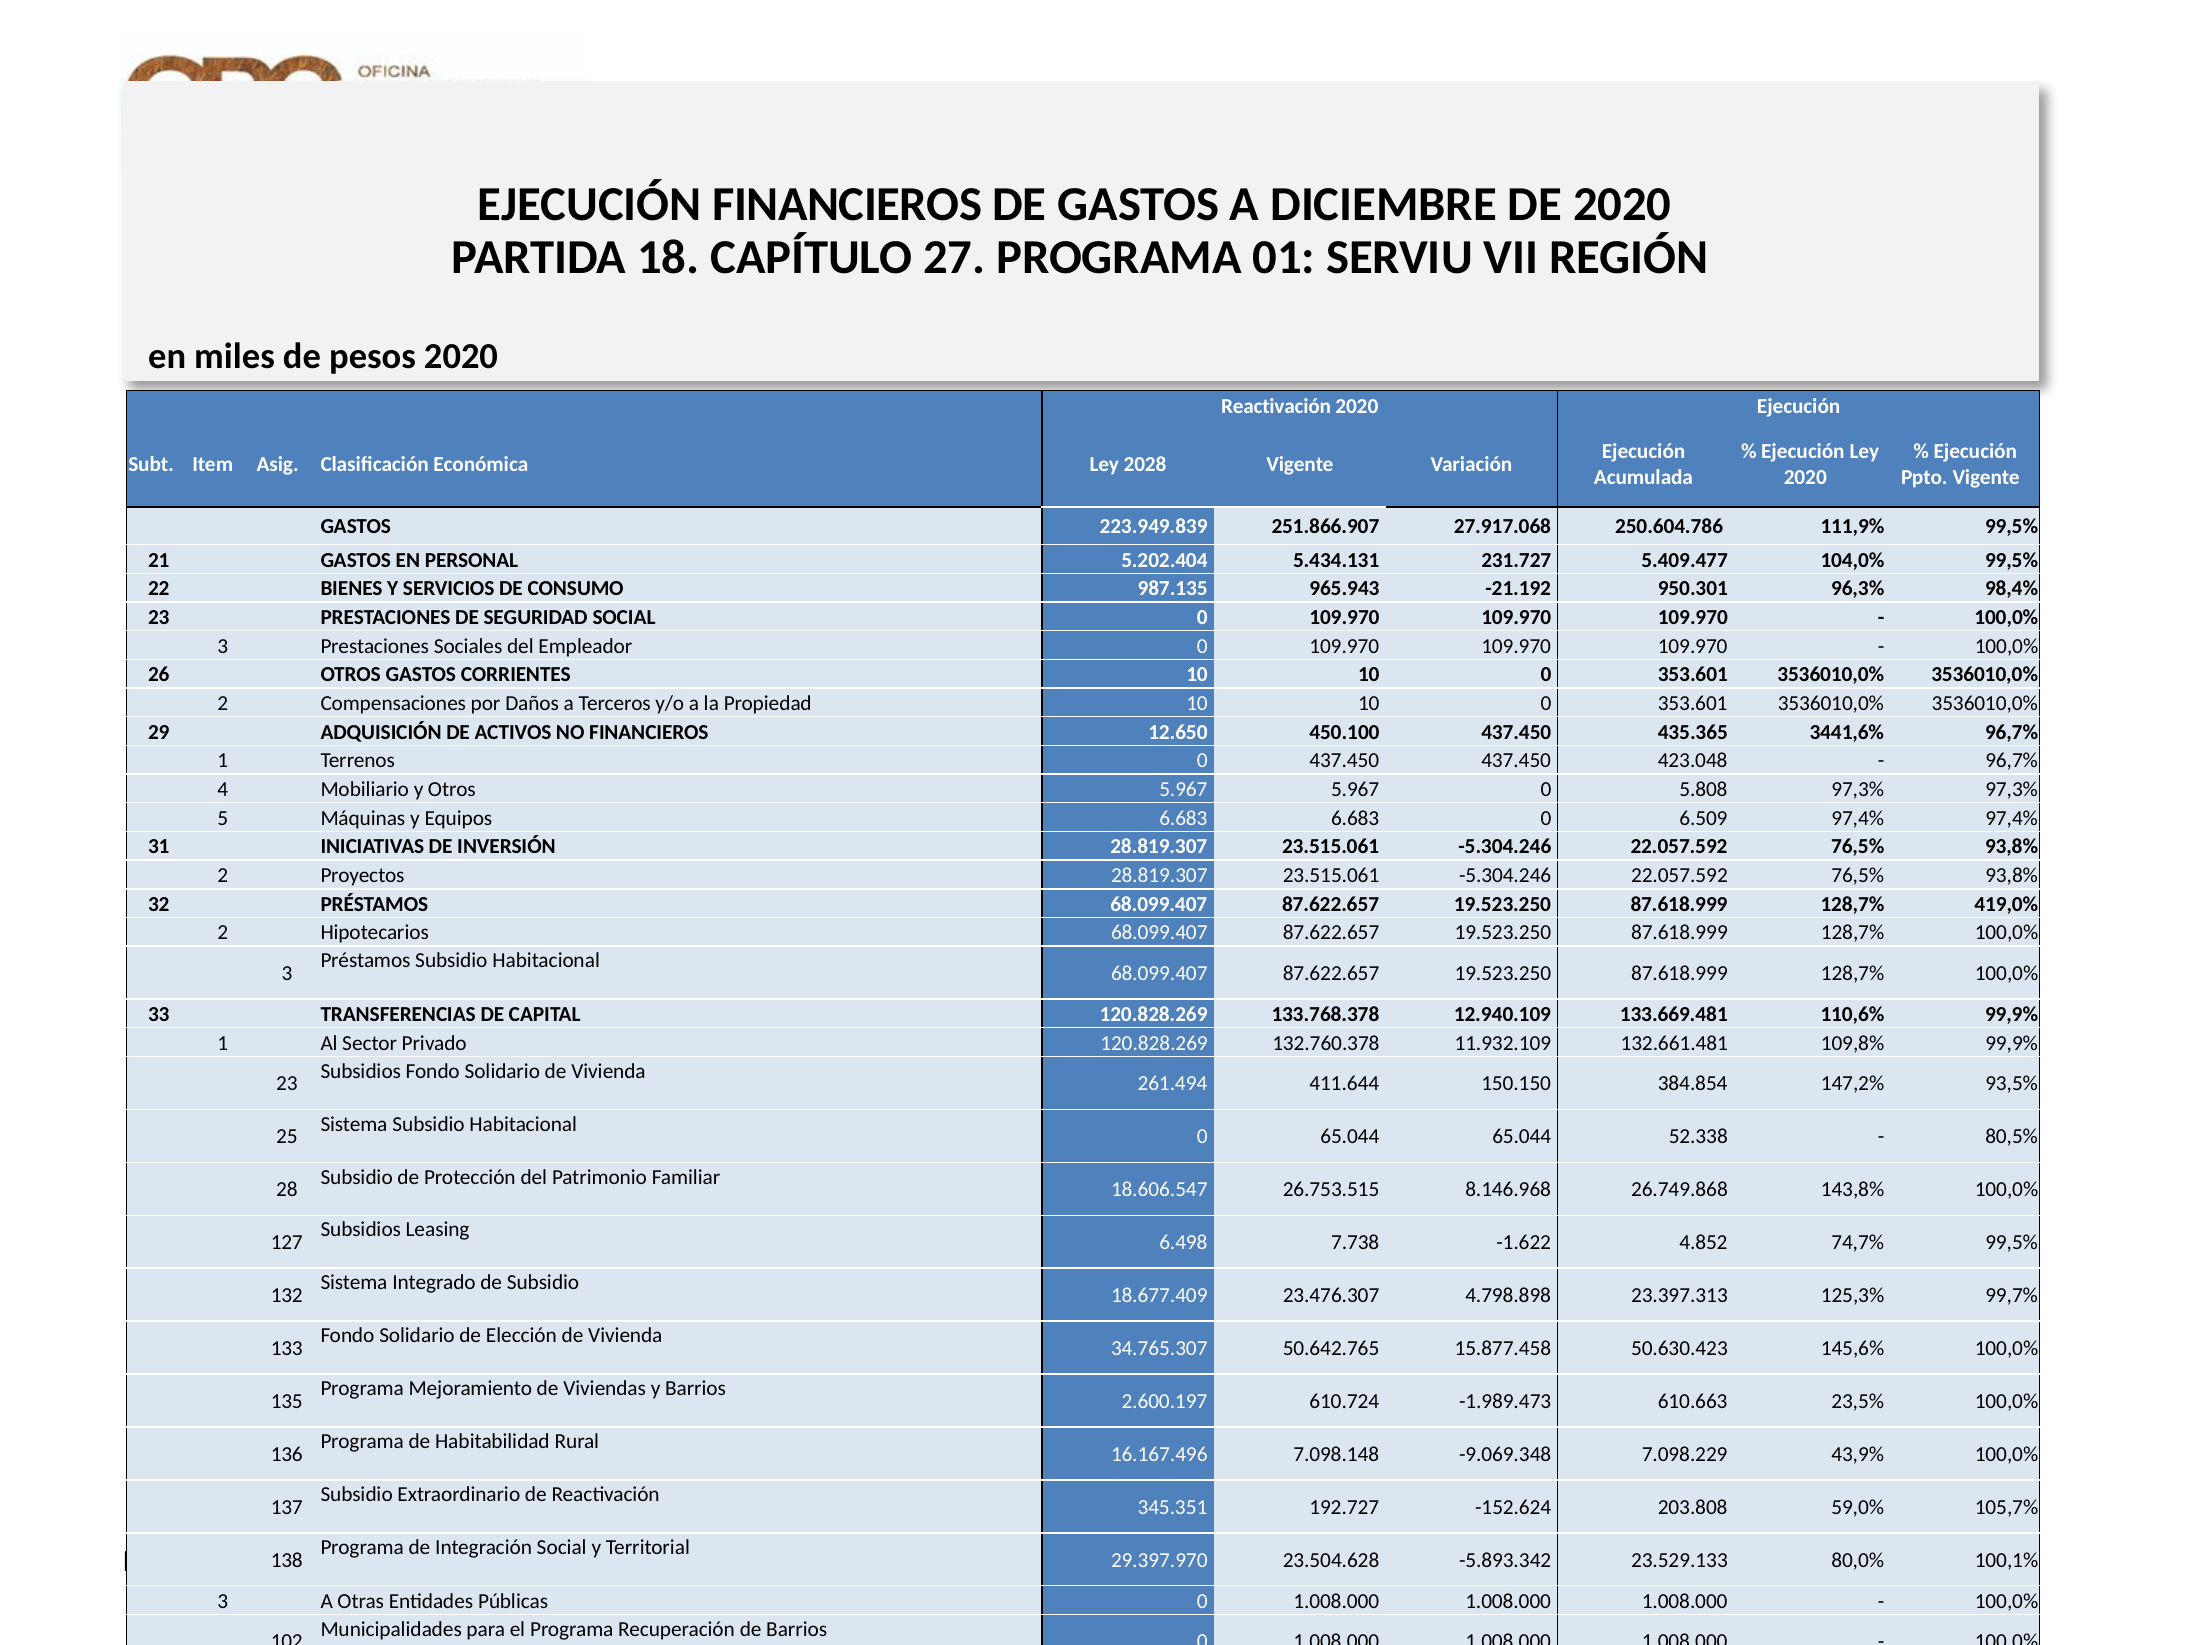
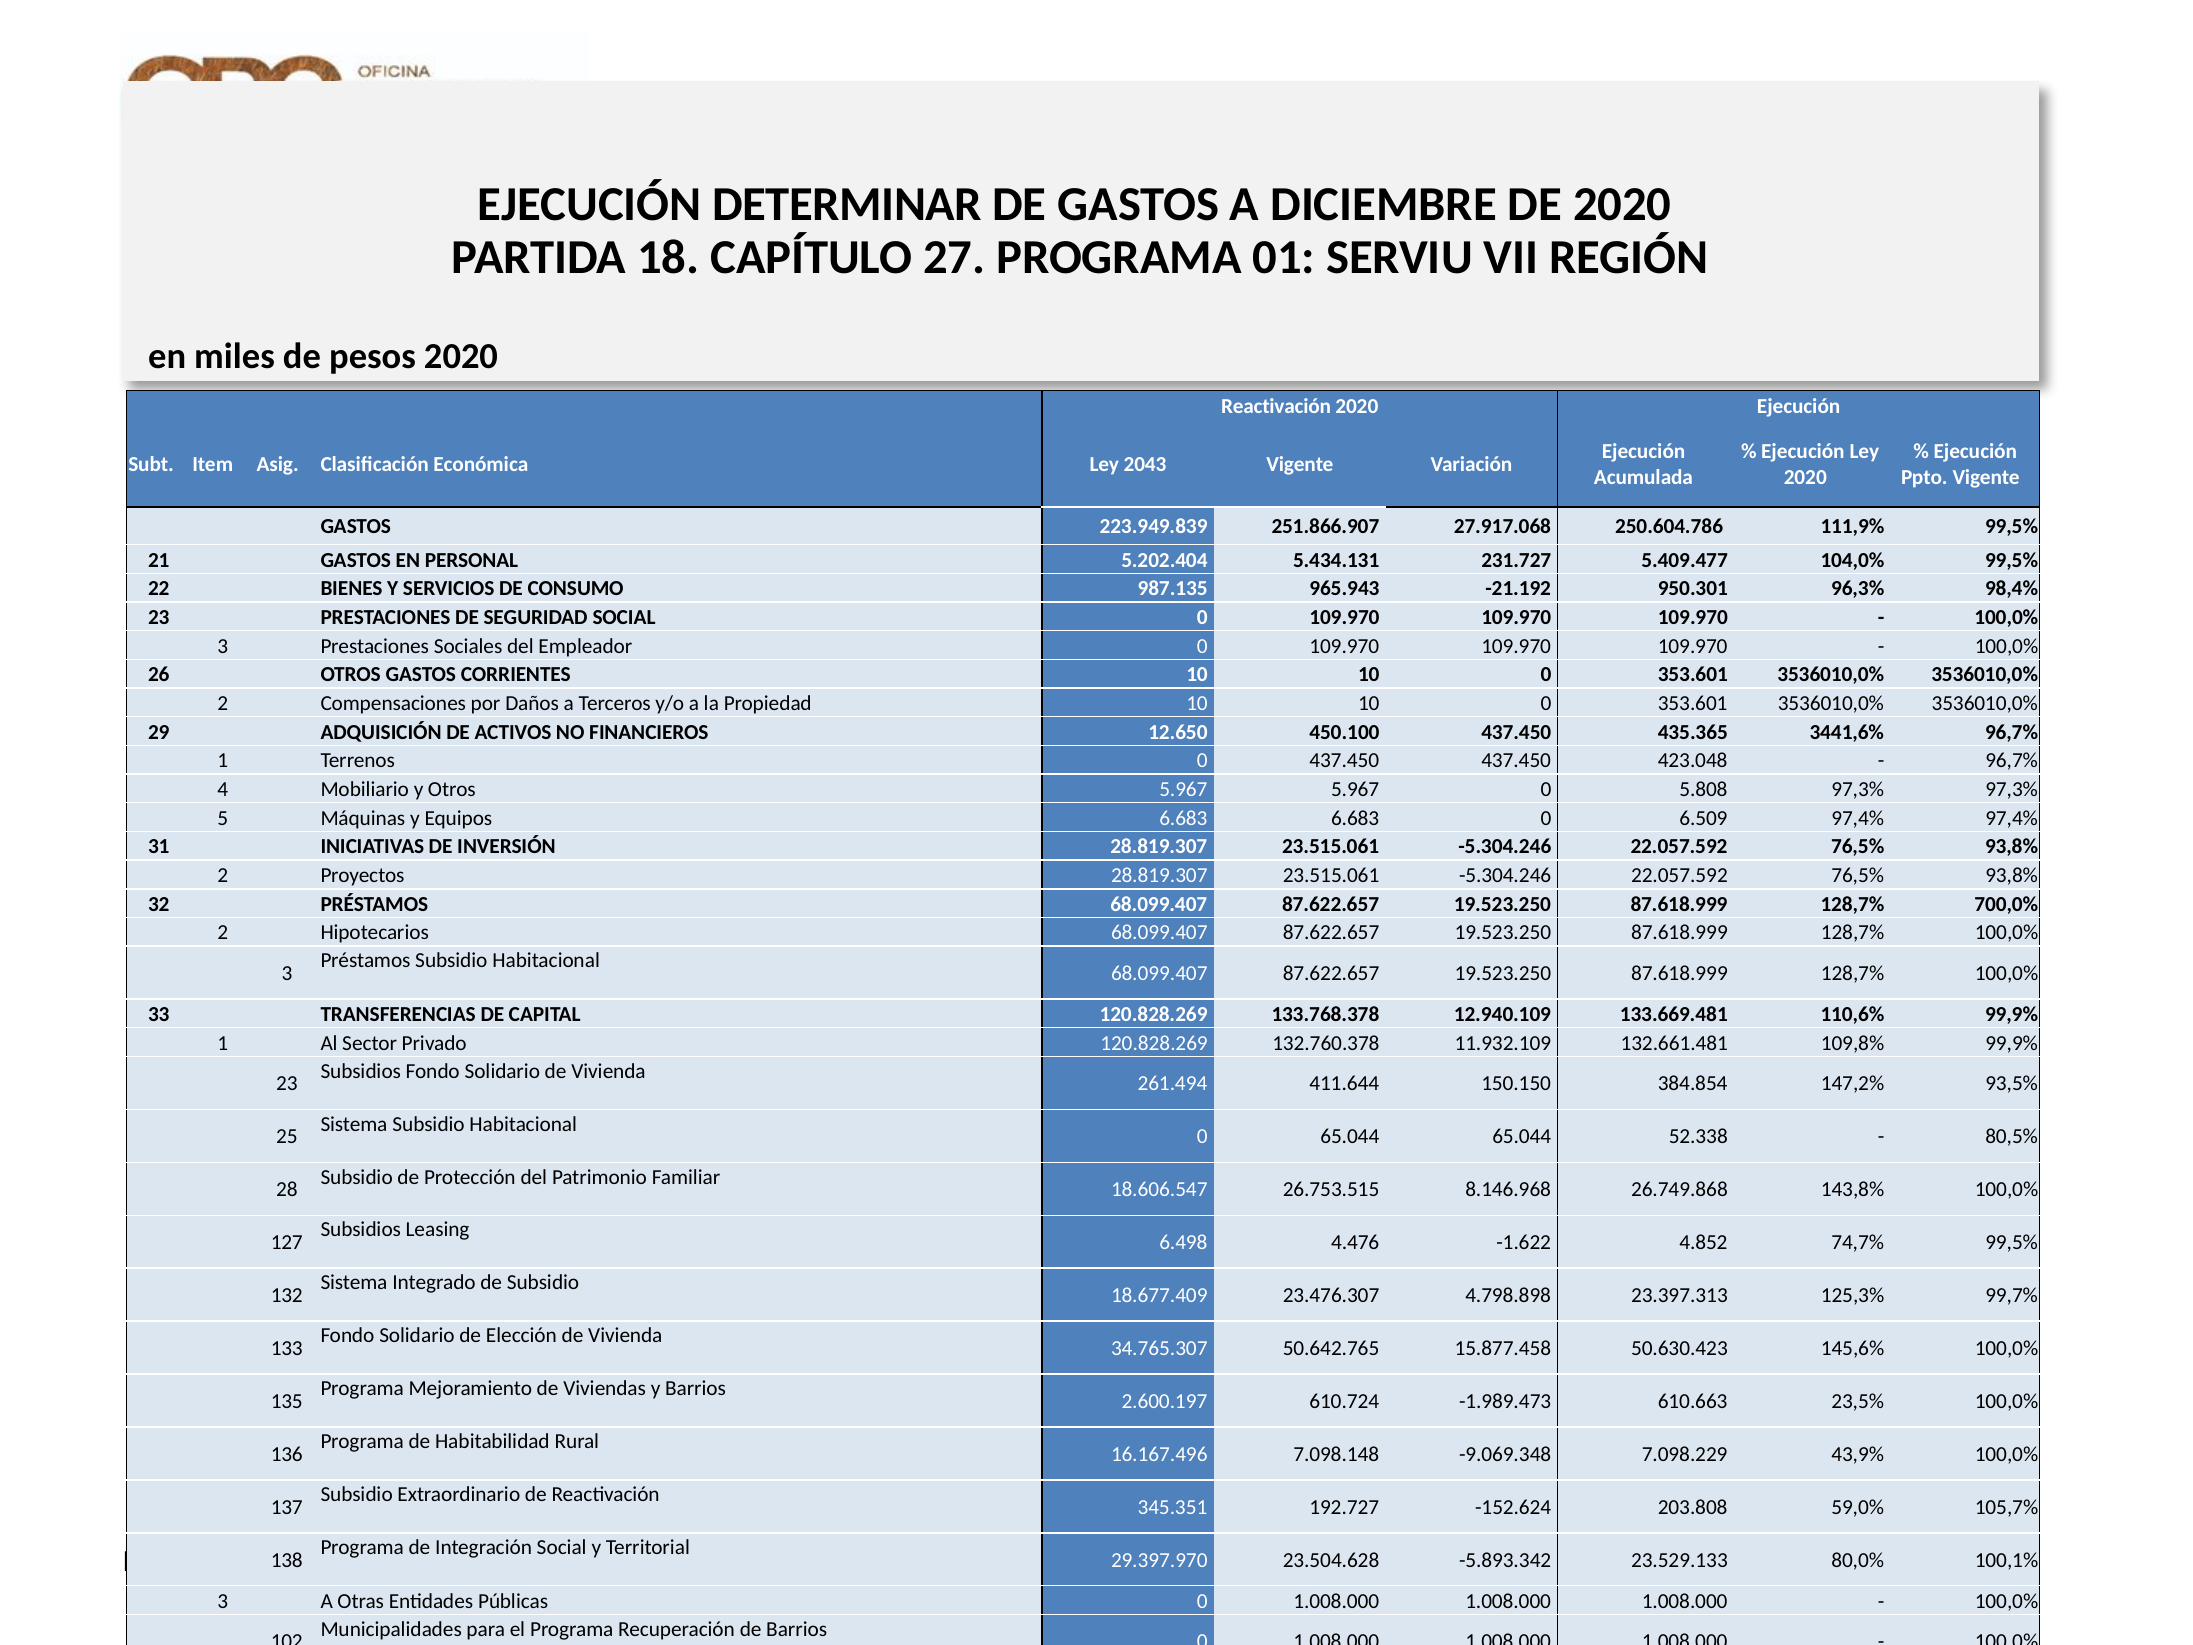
EJECUCIÓN FINANCIEROS: FINANCIEROS -> DETERMINAR
2028: 2028 -> 2043
419,0%: 419,0% -> 700,0%
7.738: 7.738 -> 4.476
